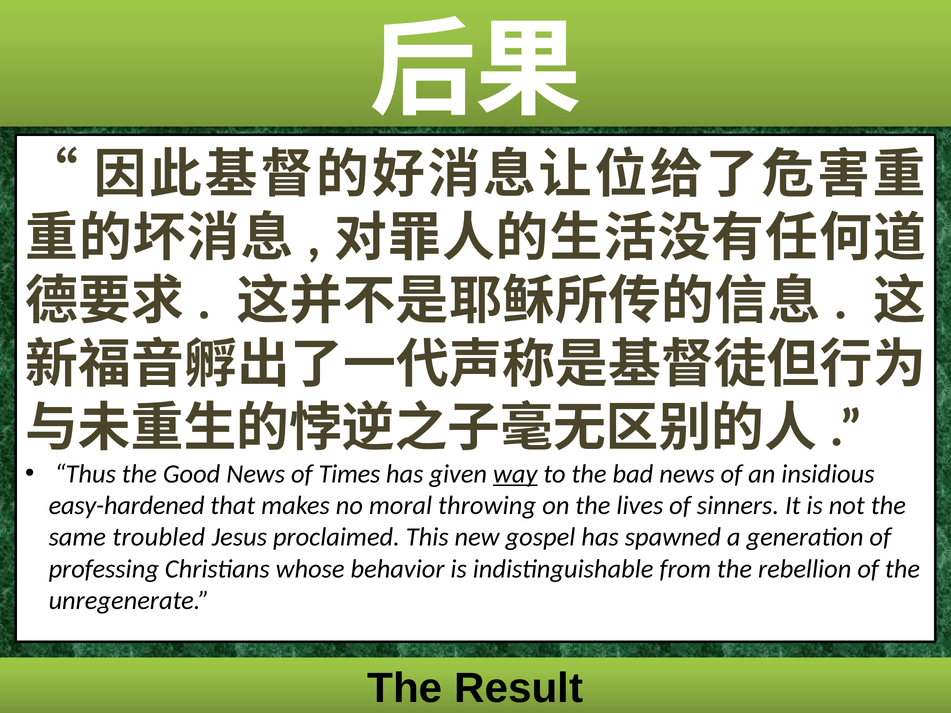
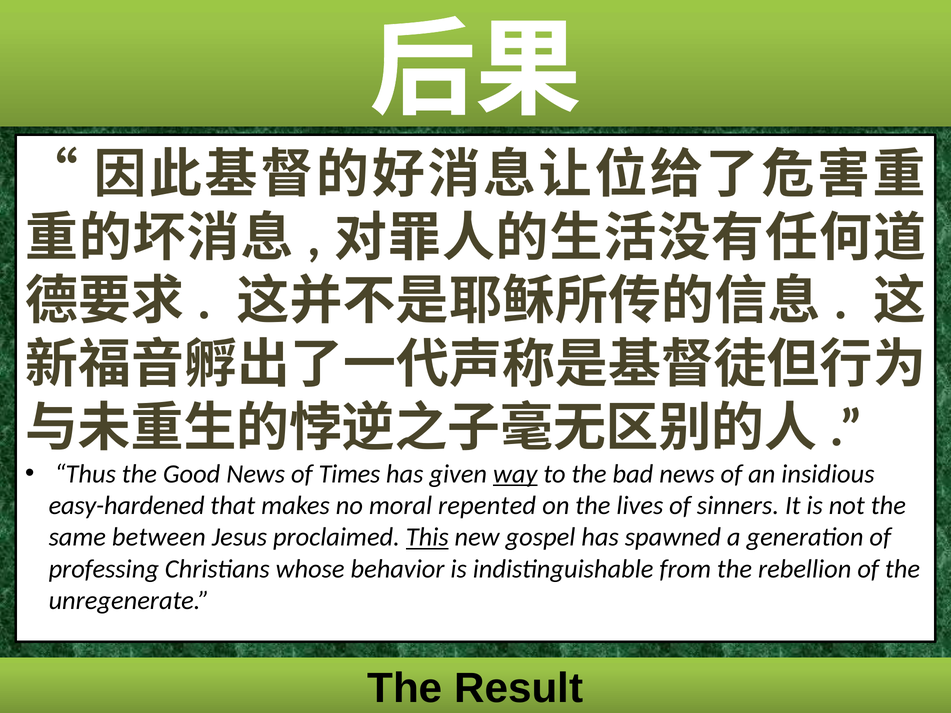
throwing: throwing -> repented
troubled: troubled -> between
This underline: none -> present
